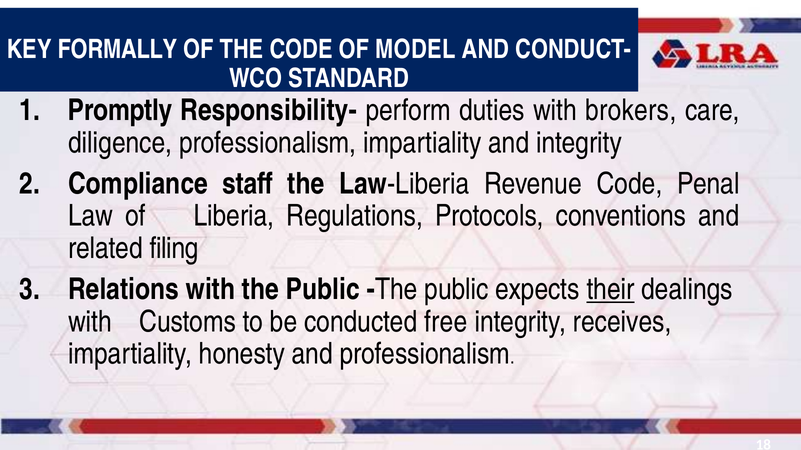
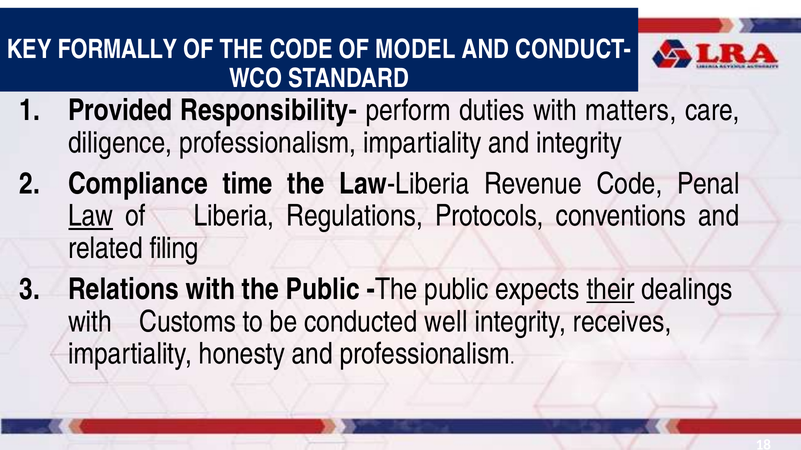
Promptly: Promptly -> Provided
brokers: brokers -> matters
staff: staff -> time
Law underline: none -> present
free: free -> well
